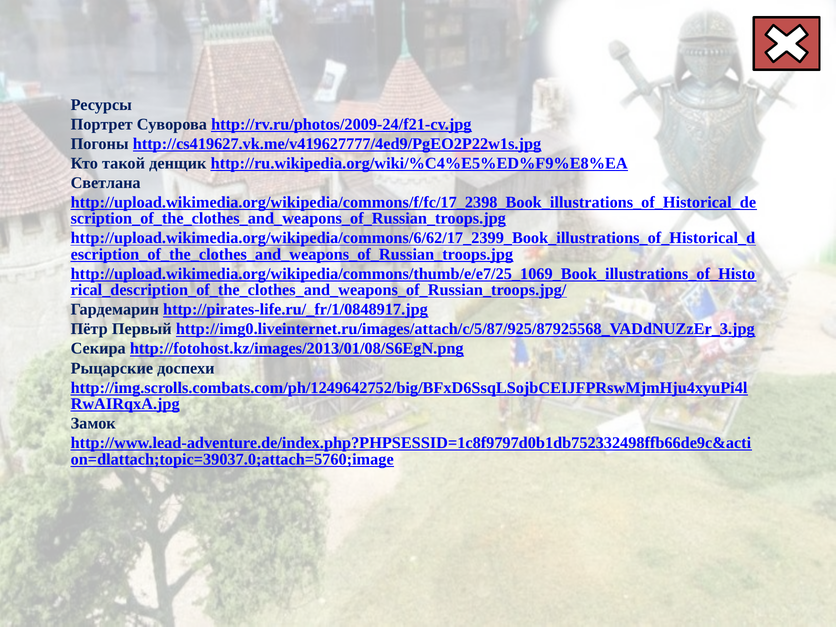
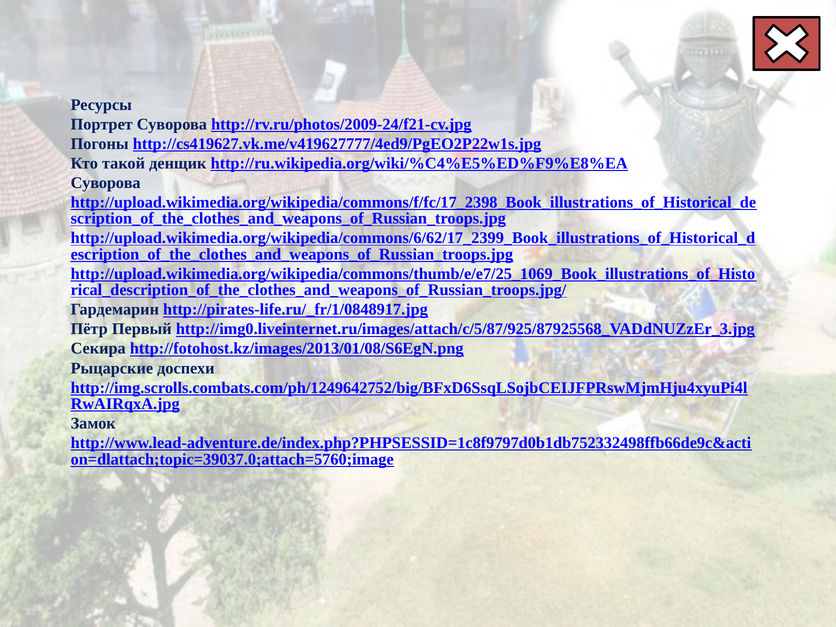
Светлана at (106, 183): Светлана -> Суворова
